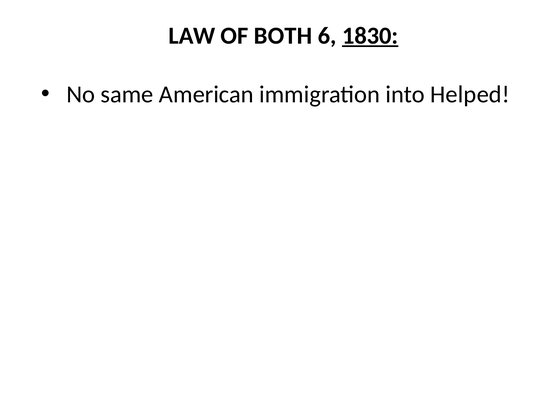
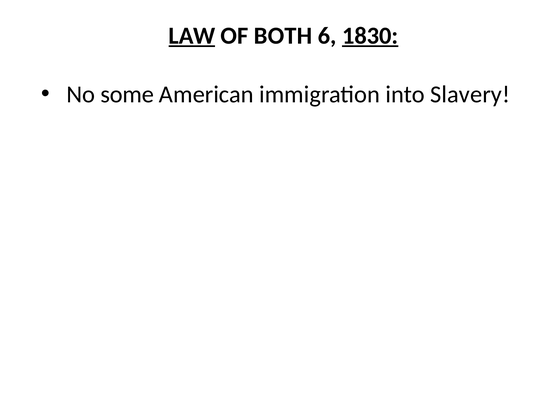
LAW underline: none -> present
same: same -> some
Helped: Helped -> Slavery
